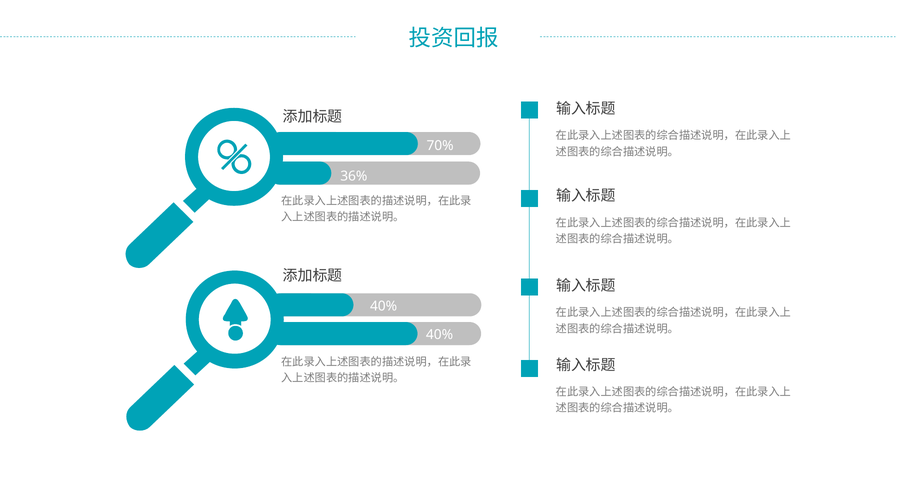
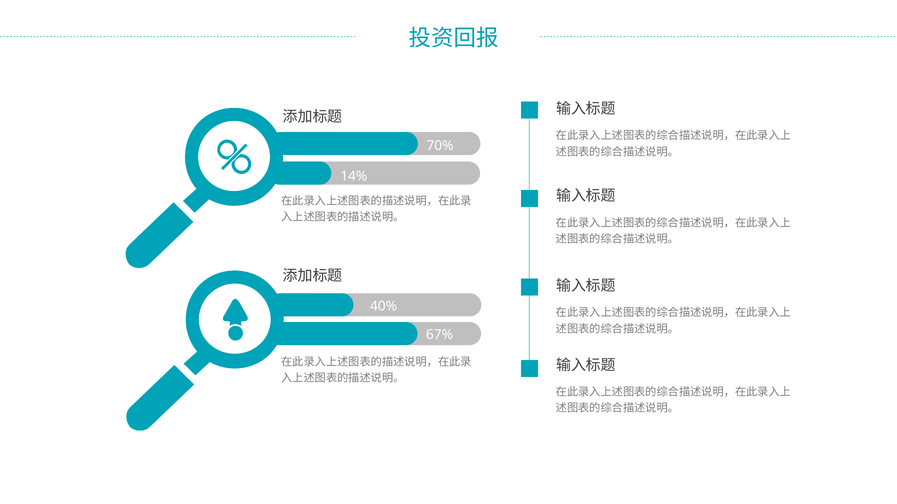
36%: 36% -> 14%
40% at (440, 335): 40% -> 67%
